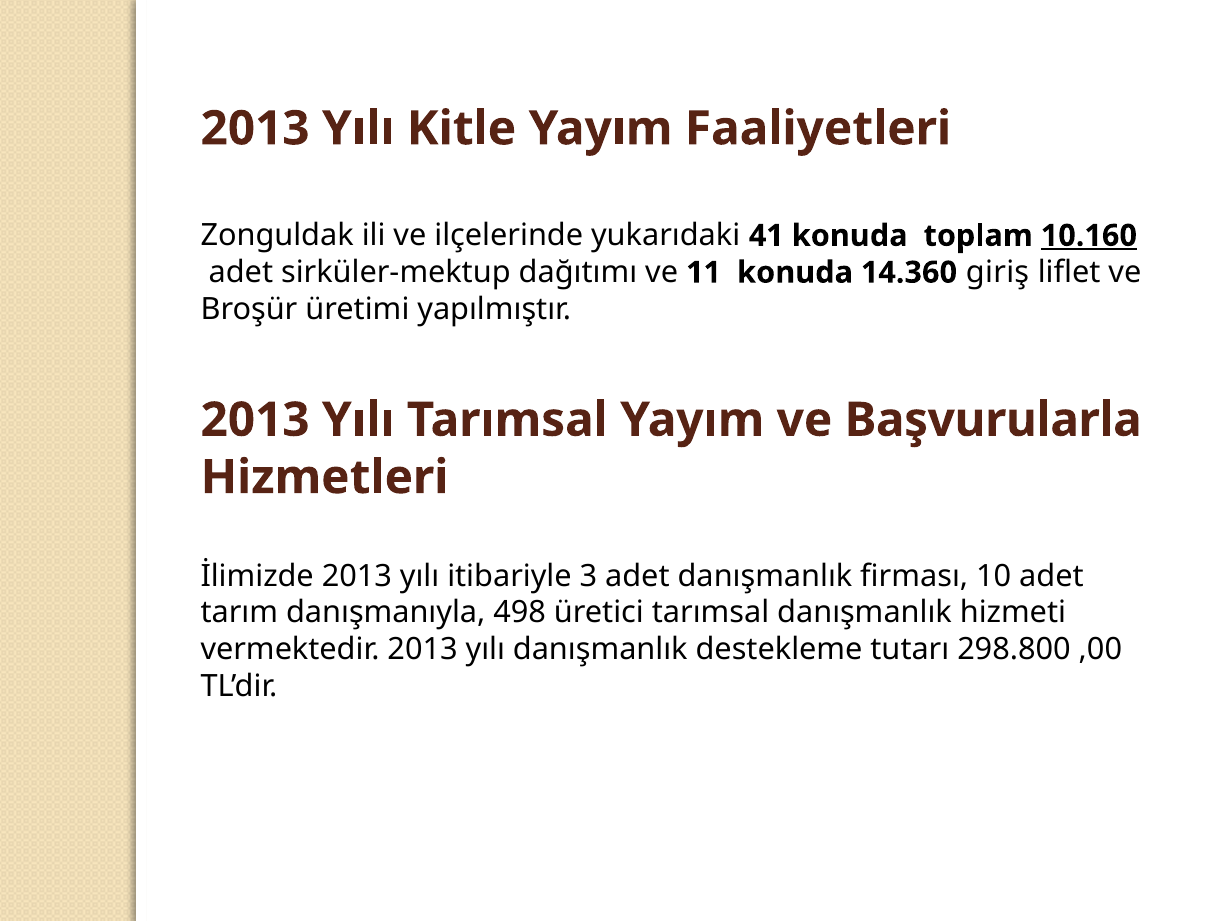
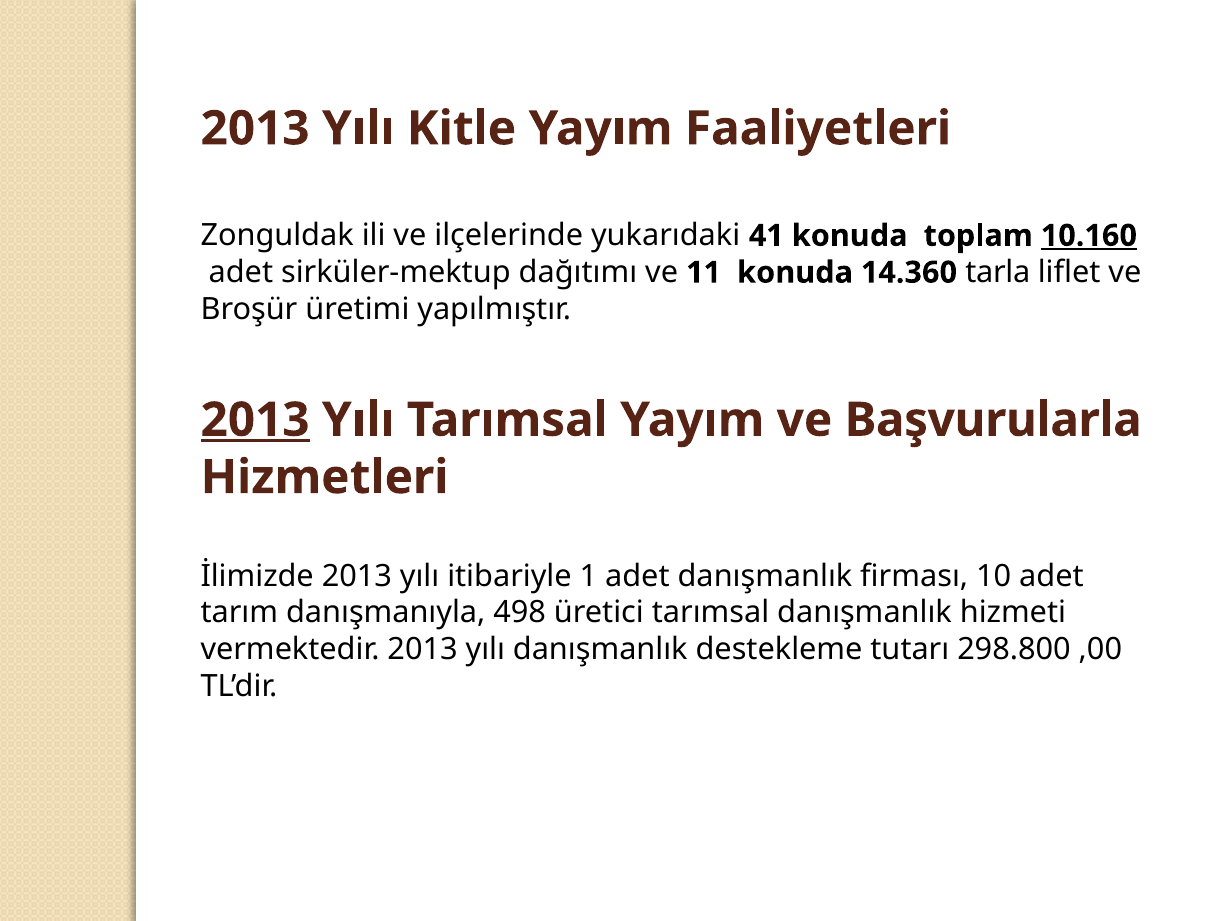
giriş: giriş -> tarla
2013 at (255, 420) underline: none -> present
3: 3 -> 1
